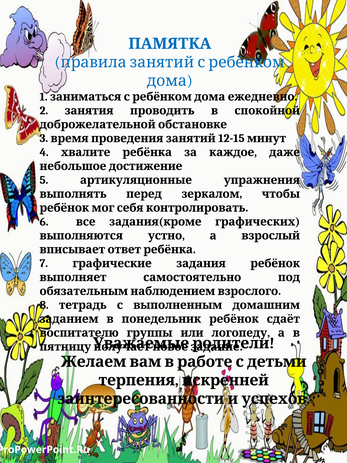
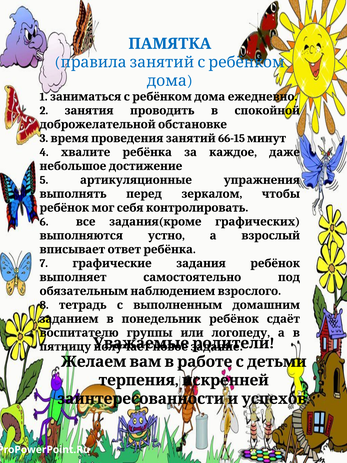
12-15: 12-15 -> 66-15
